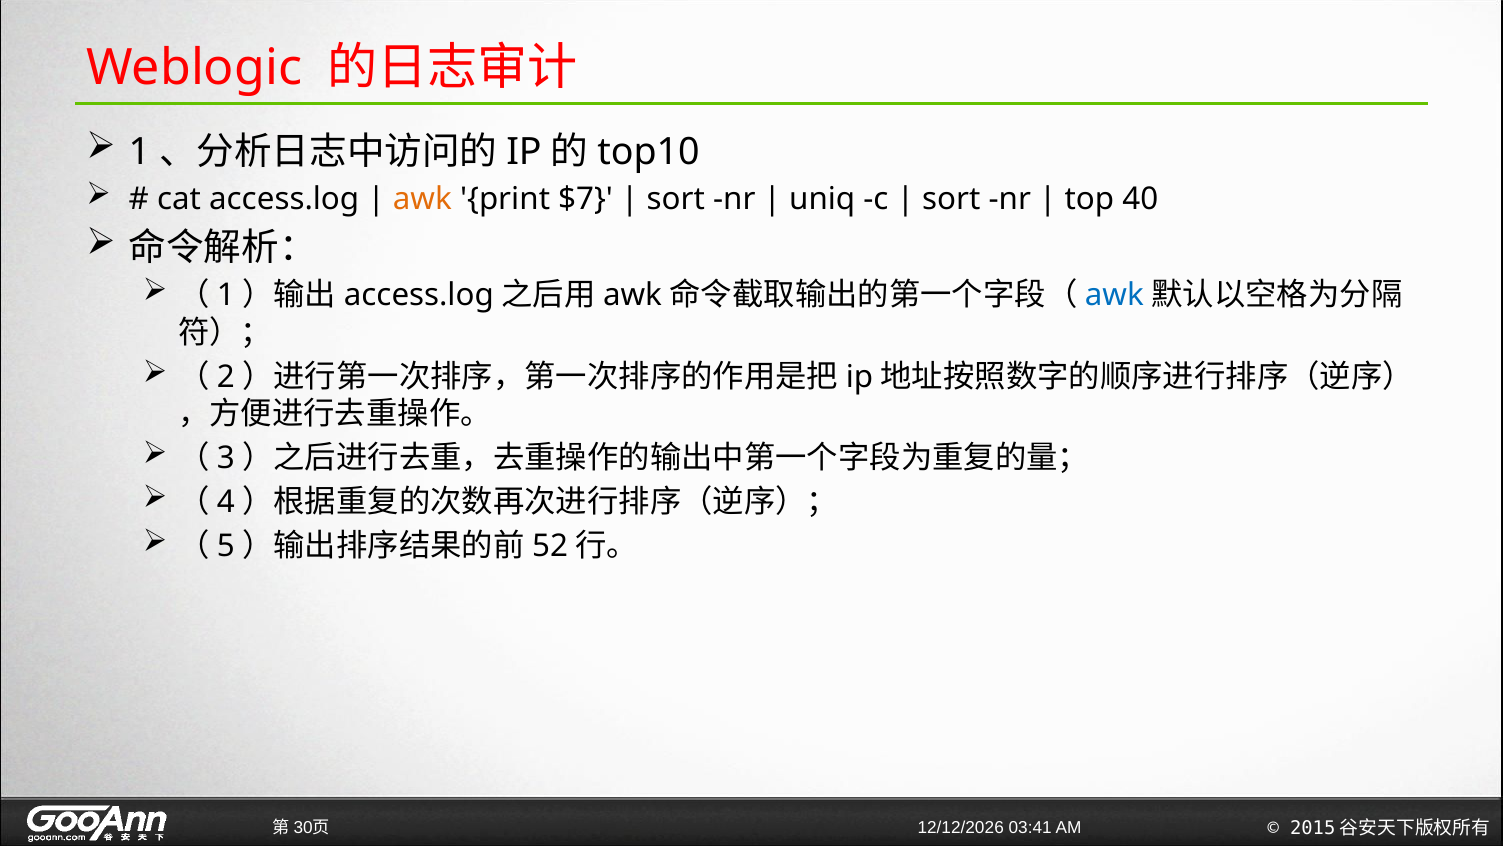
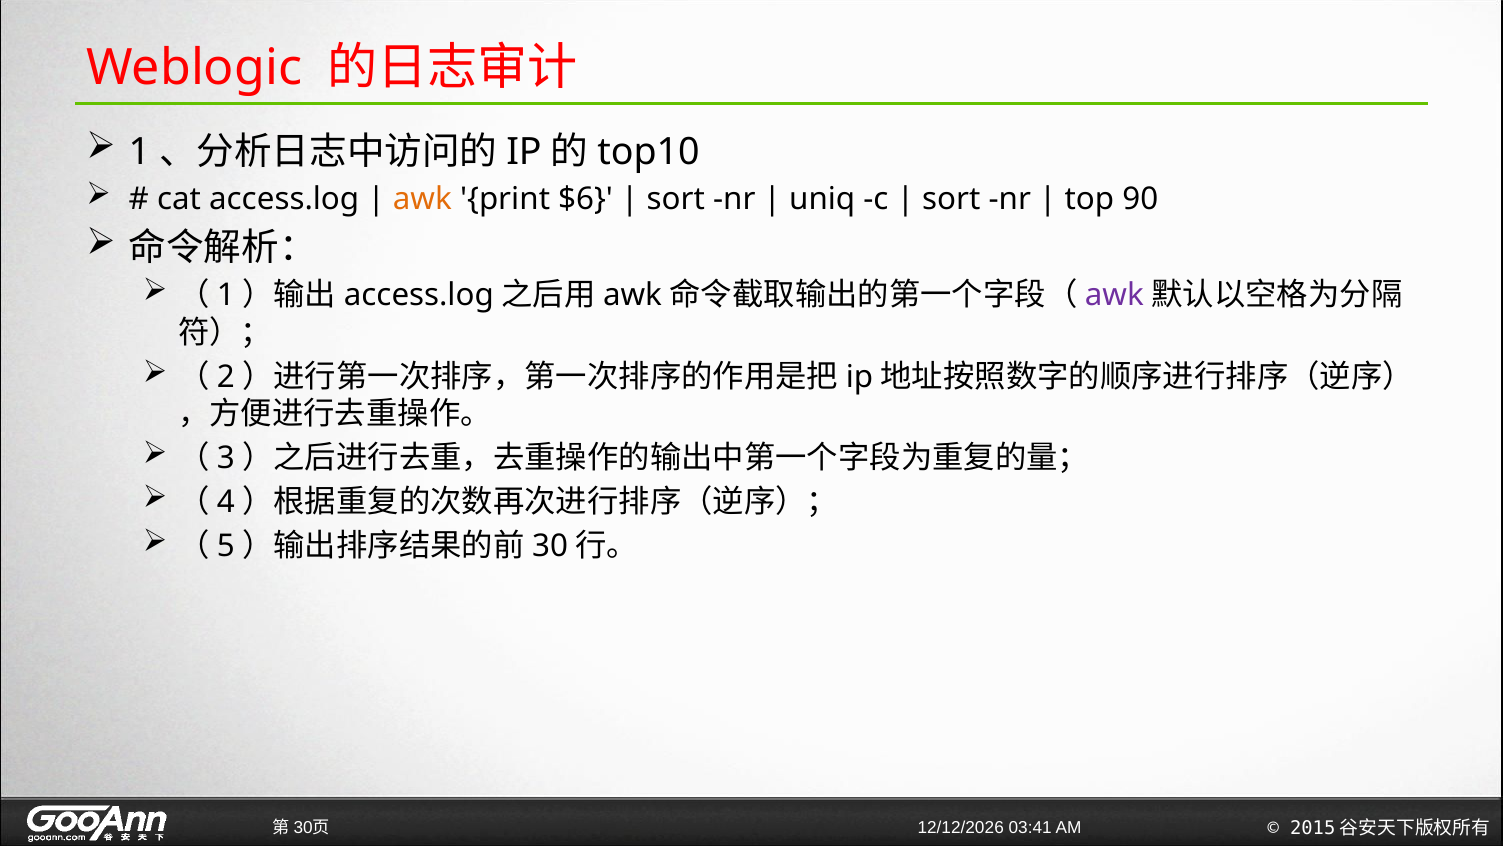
$7: $7 -> $6
40: 40 -> 90
awk at (1114, 295) colour: blue -> purple
52: 52 -> 30
